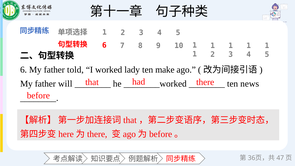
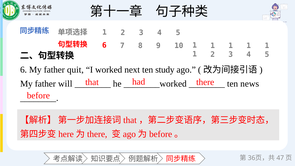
told: told -> quit
lady: lady -> next
make: make -> study
